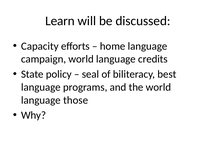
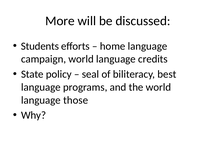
Learn: Learn -> More
Capacity: Capacity -> Students
